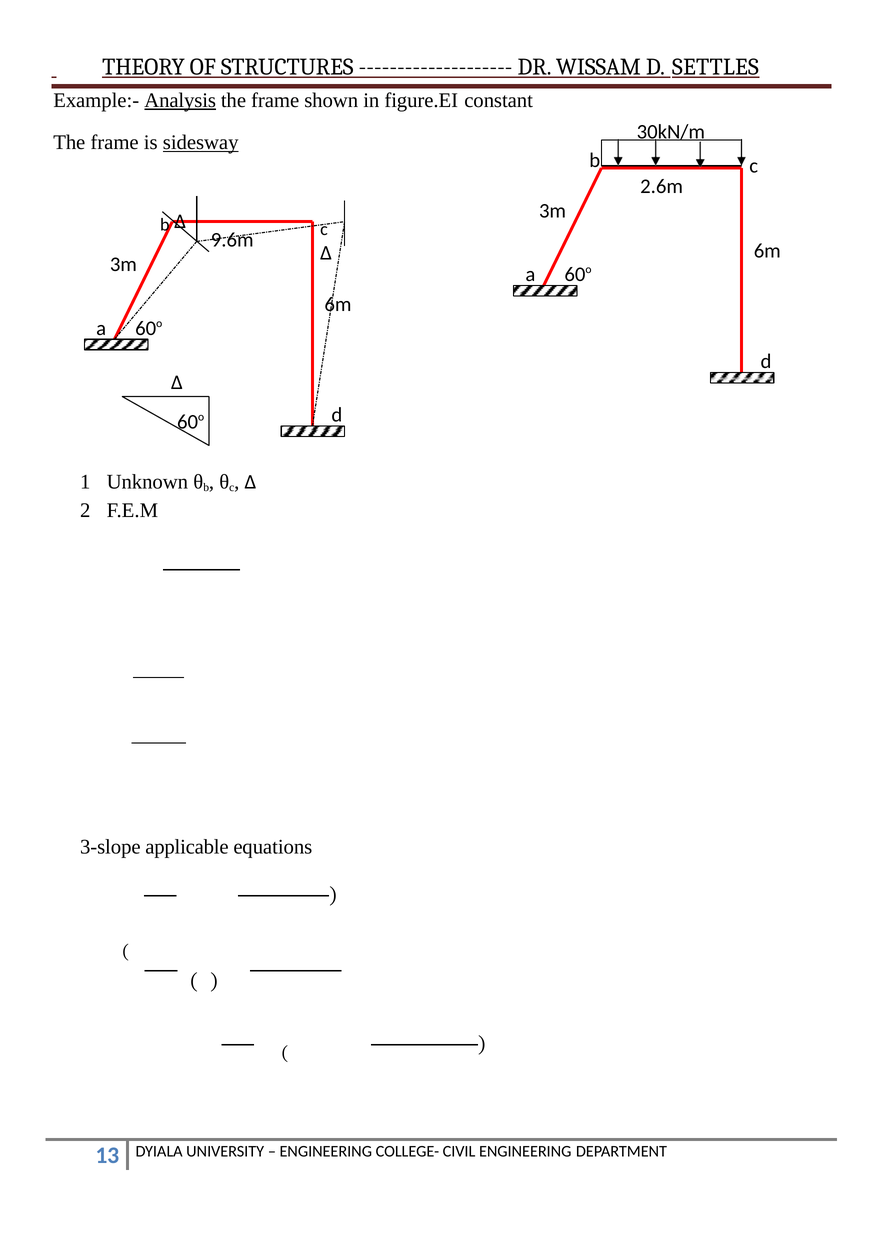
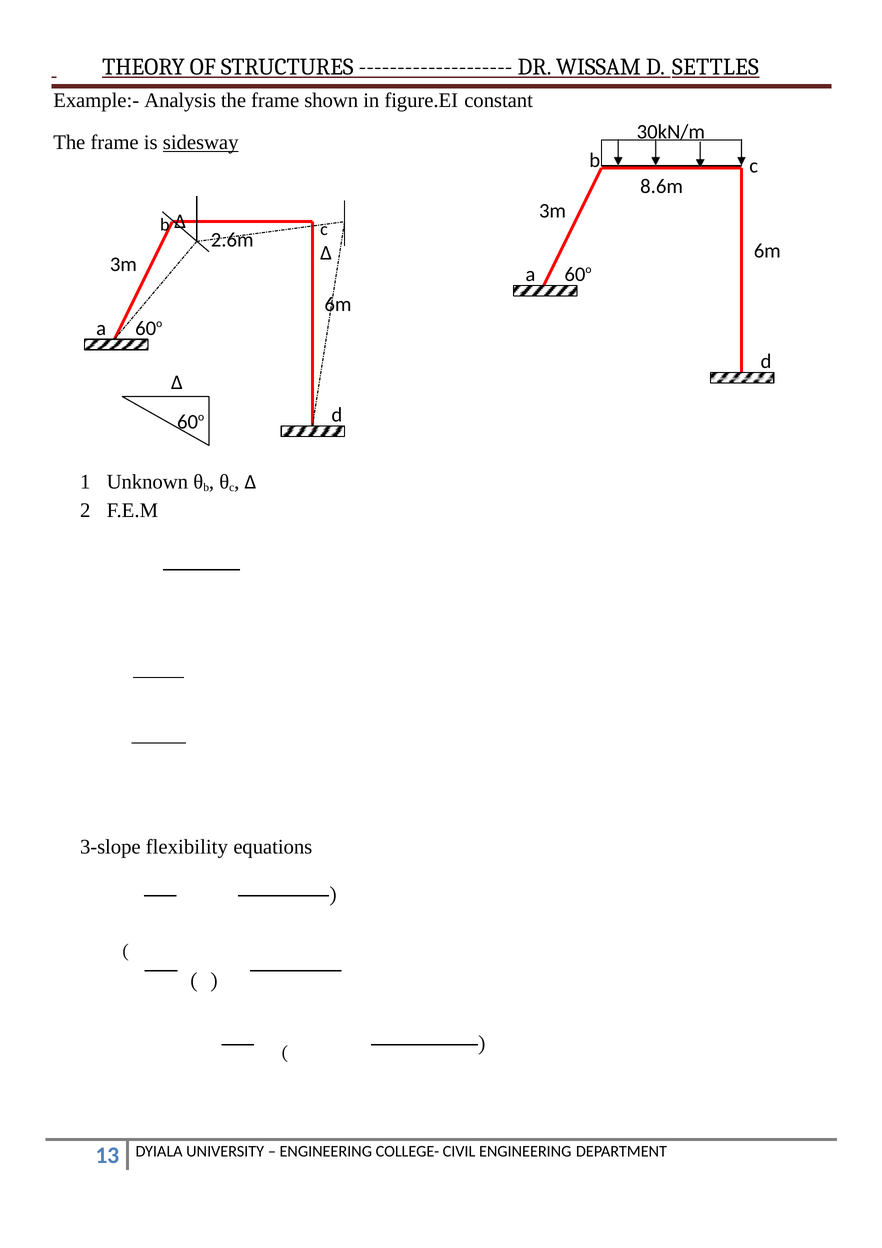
Analysis underline: present -> none
2.6m: 2.6m -> 8.6m
9.6m: 9.6m -> 2.6m
applicable: applicable -> flexibility
